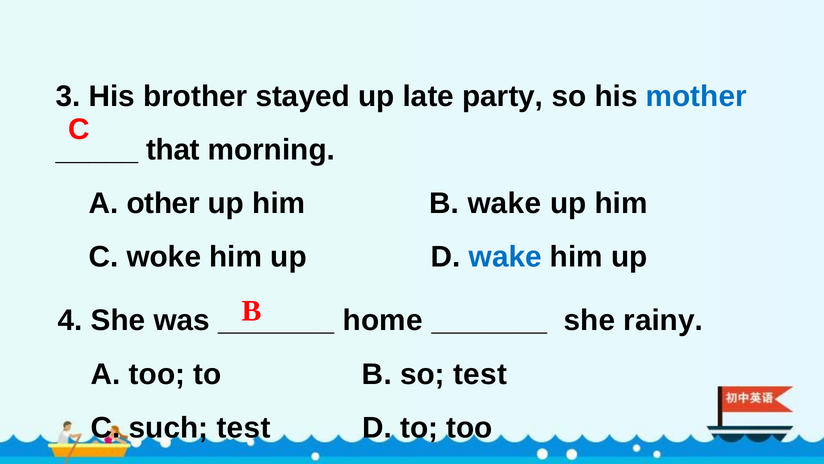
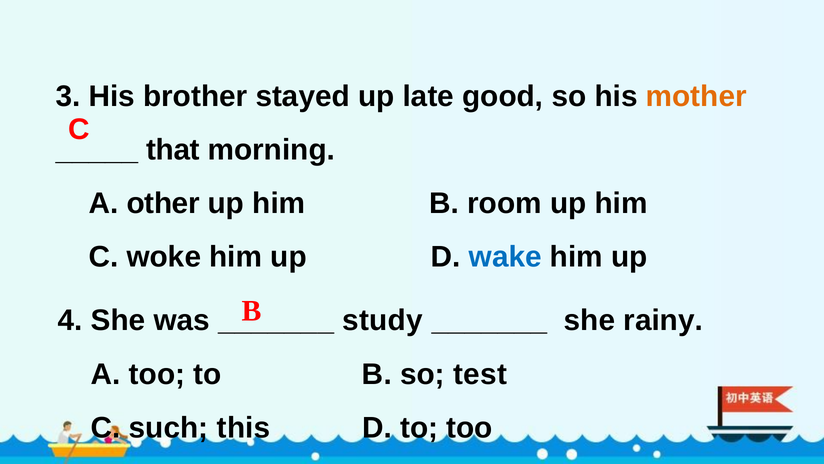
party: party -> good
mother colour: blue -> orange
B wake: wake -> room
home: home -> study
such test: test -> this
